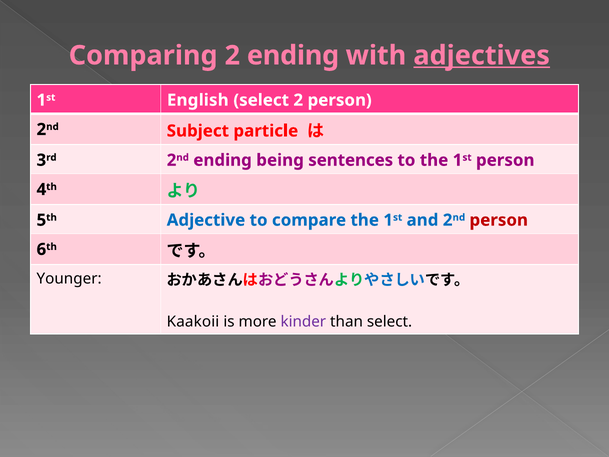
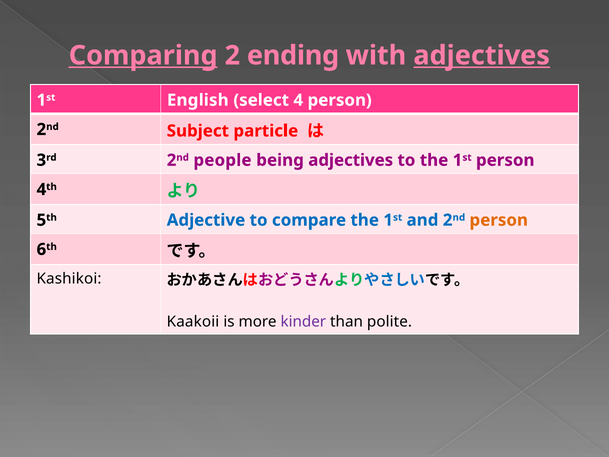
Comparing underline: none -> present
select 2: 2 -> 4
2nd ending: ending -> people
being sentences: sentences -> adjectives
person at (499, 220) colour: red -> orange
Younger: Younger -> Kashikoi
than select: select -> polite
